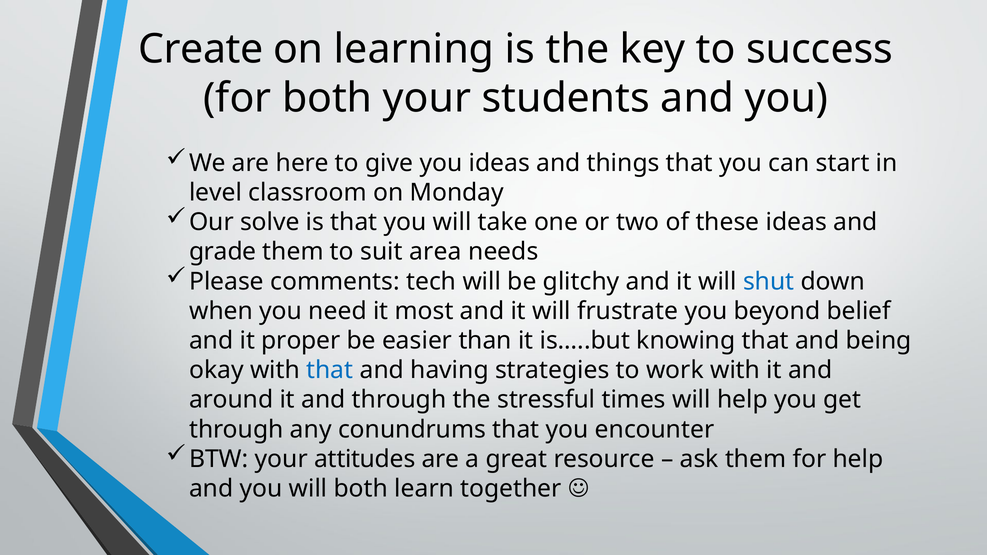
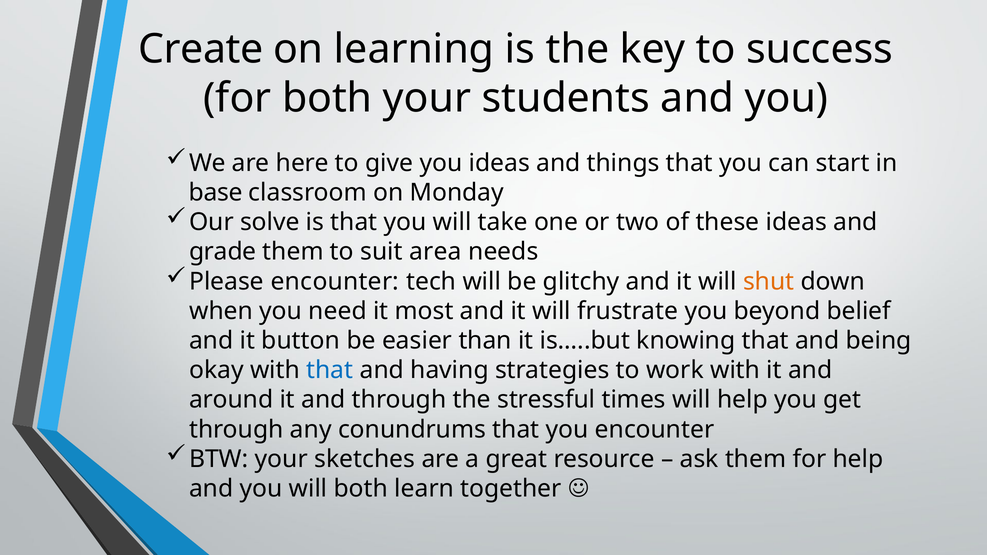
level: level -> base
Please comments: comments -> encounter
shut colour: blue -> orange
proper: proper -> button
attitudes: attitudes -> sketches
